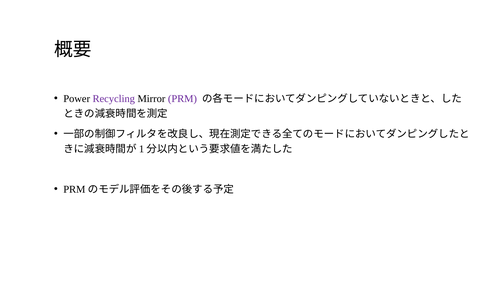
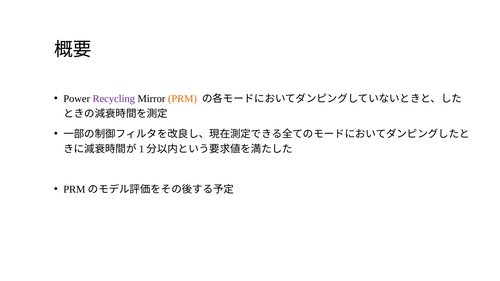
PRM colour: purple -> orange
